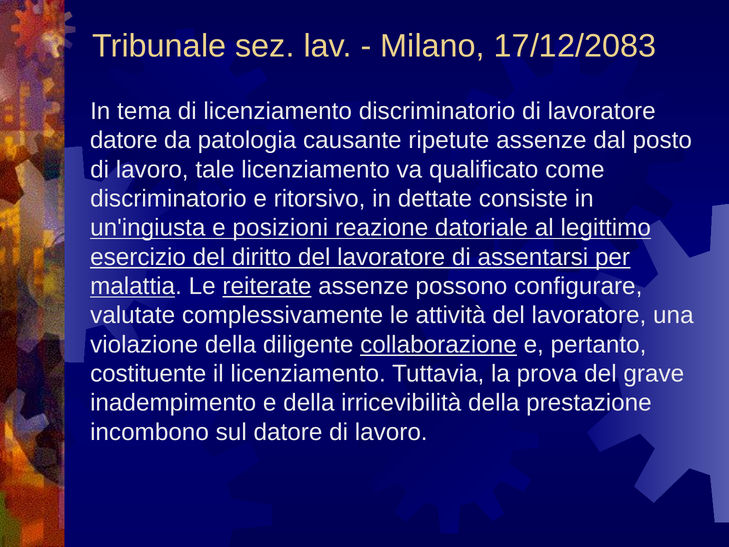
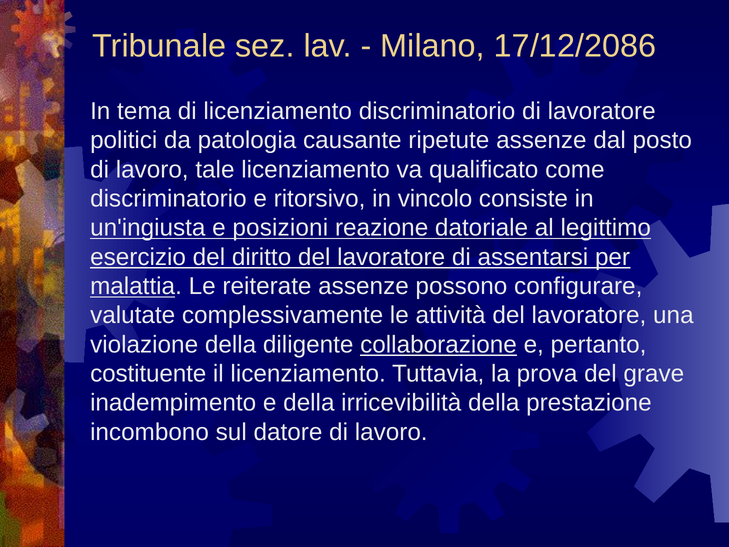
17/12/2083: 17/12/2083 -> 17/12/2086
datore at (124, 140): datore -> politici
dettate: dettate -> vincolo
reiterate underline: present -> none
